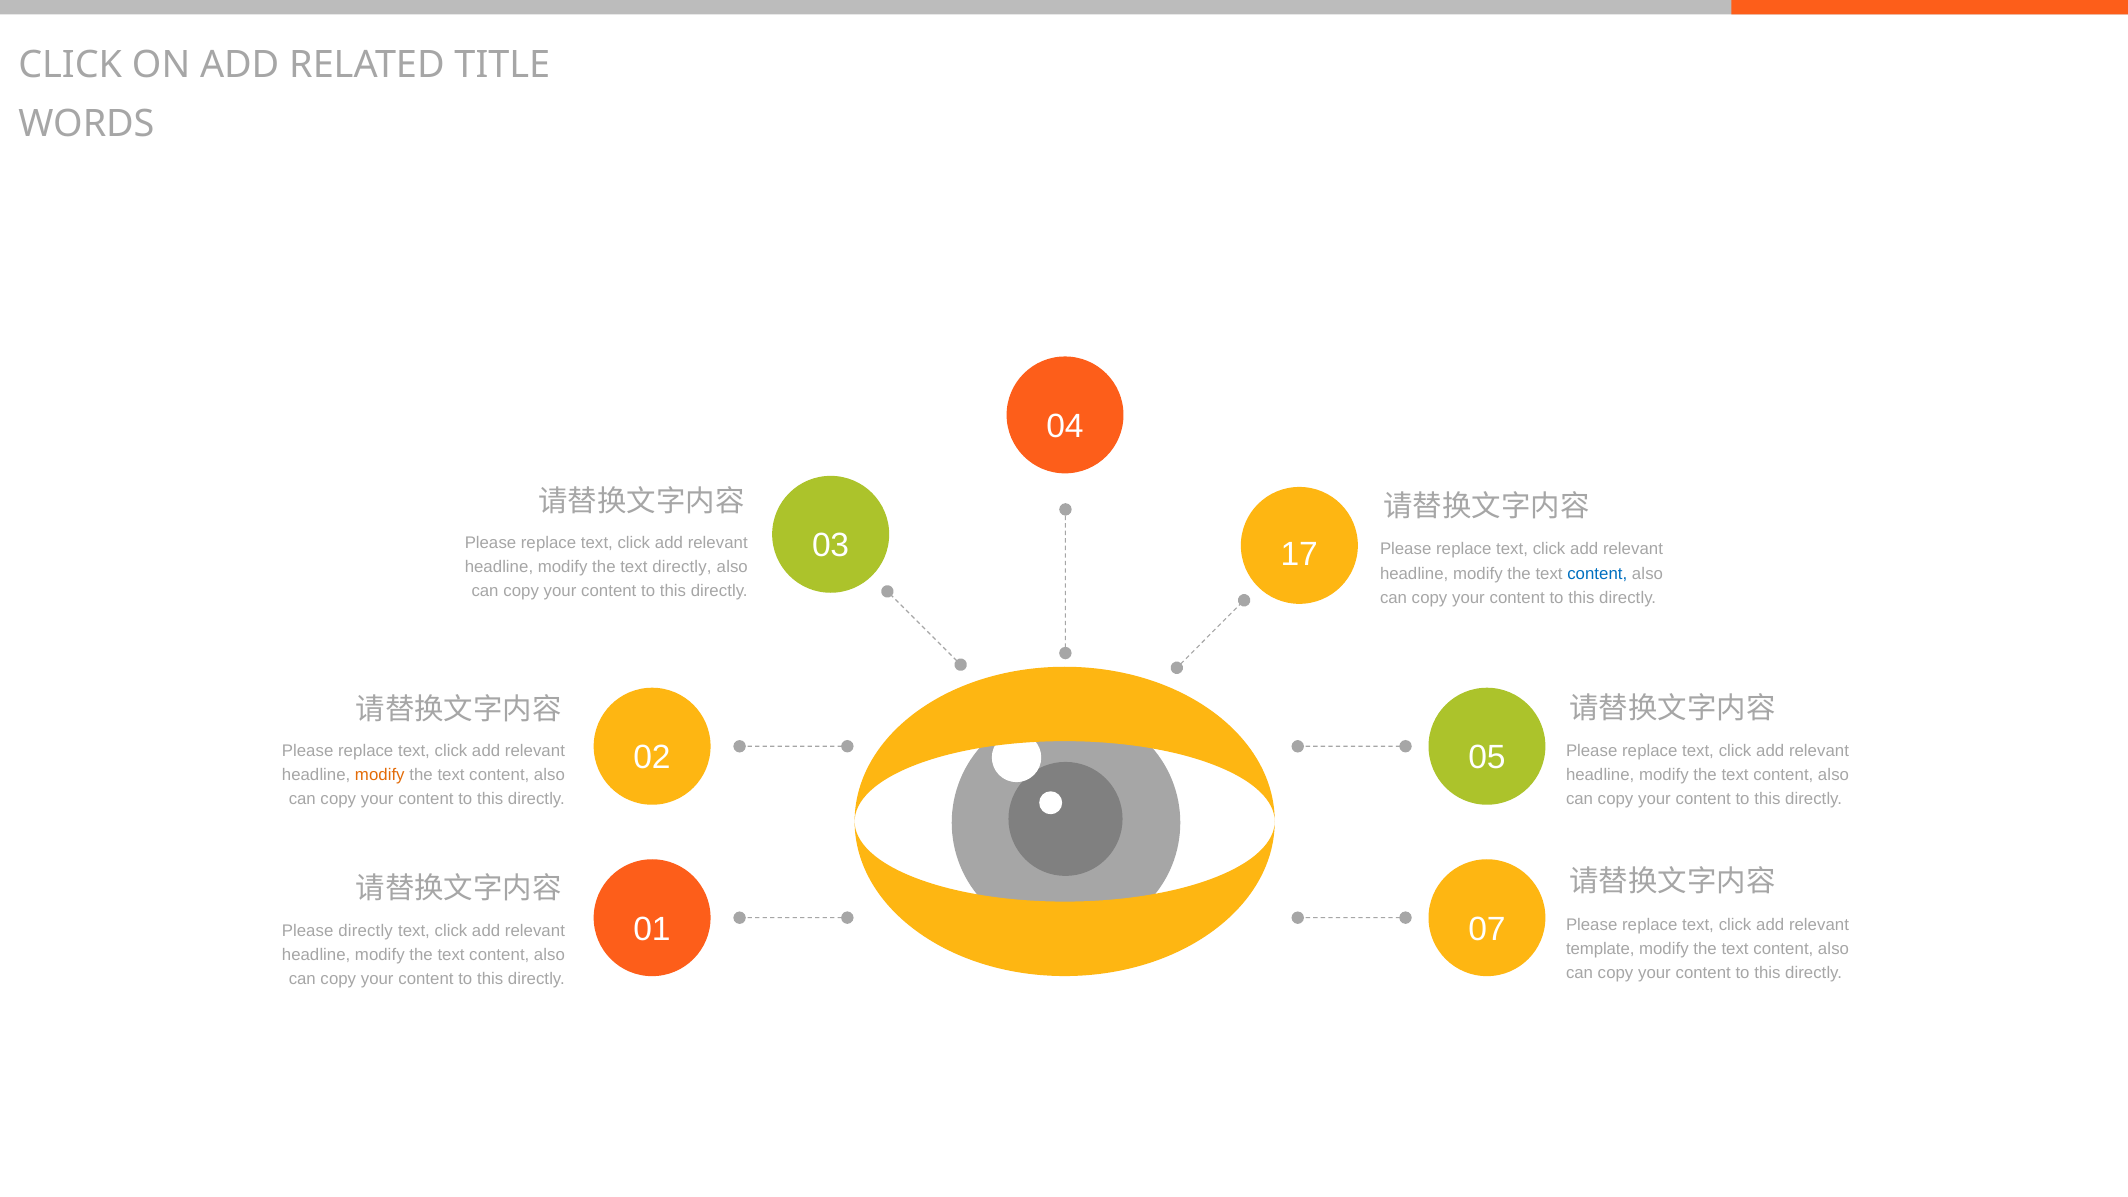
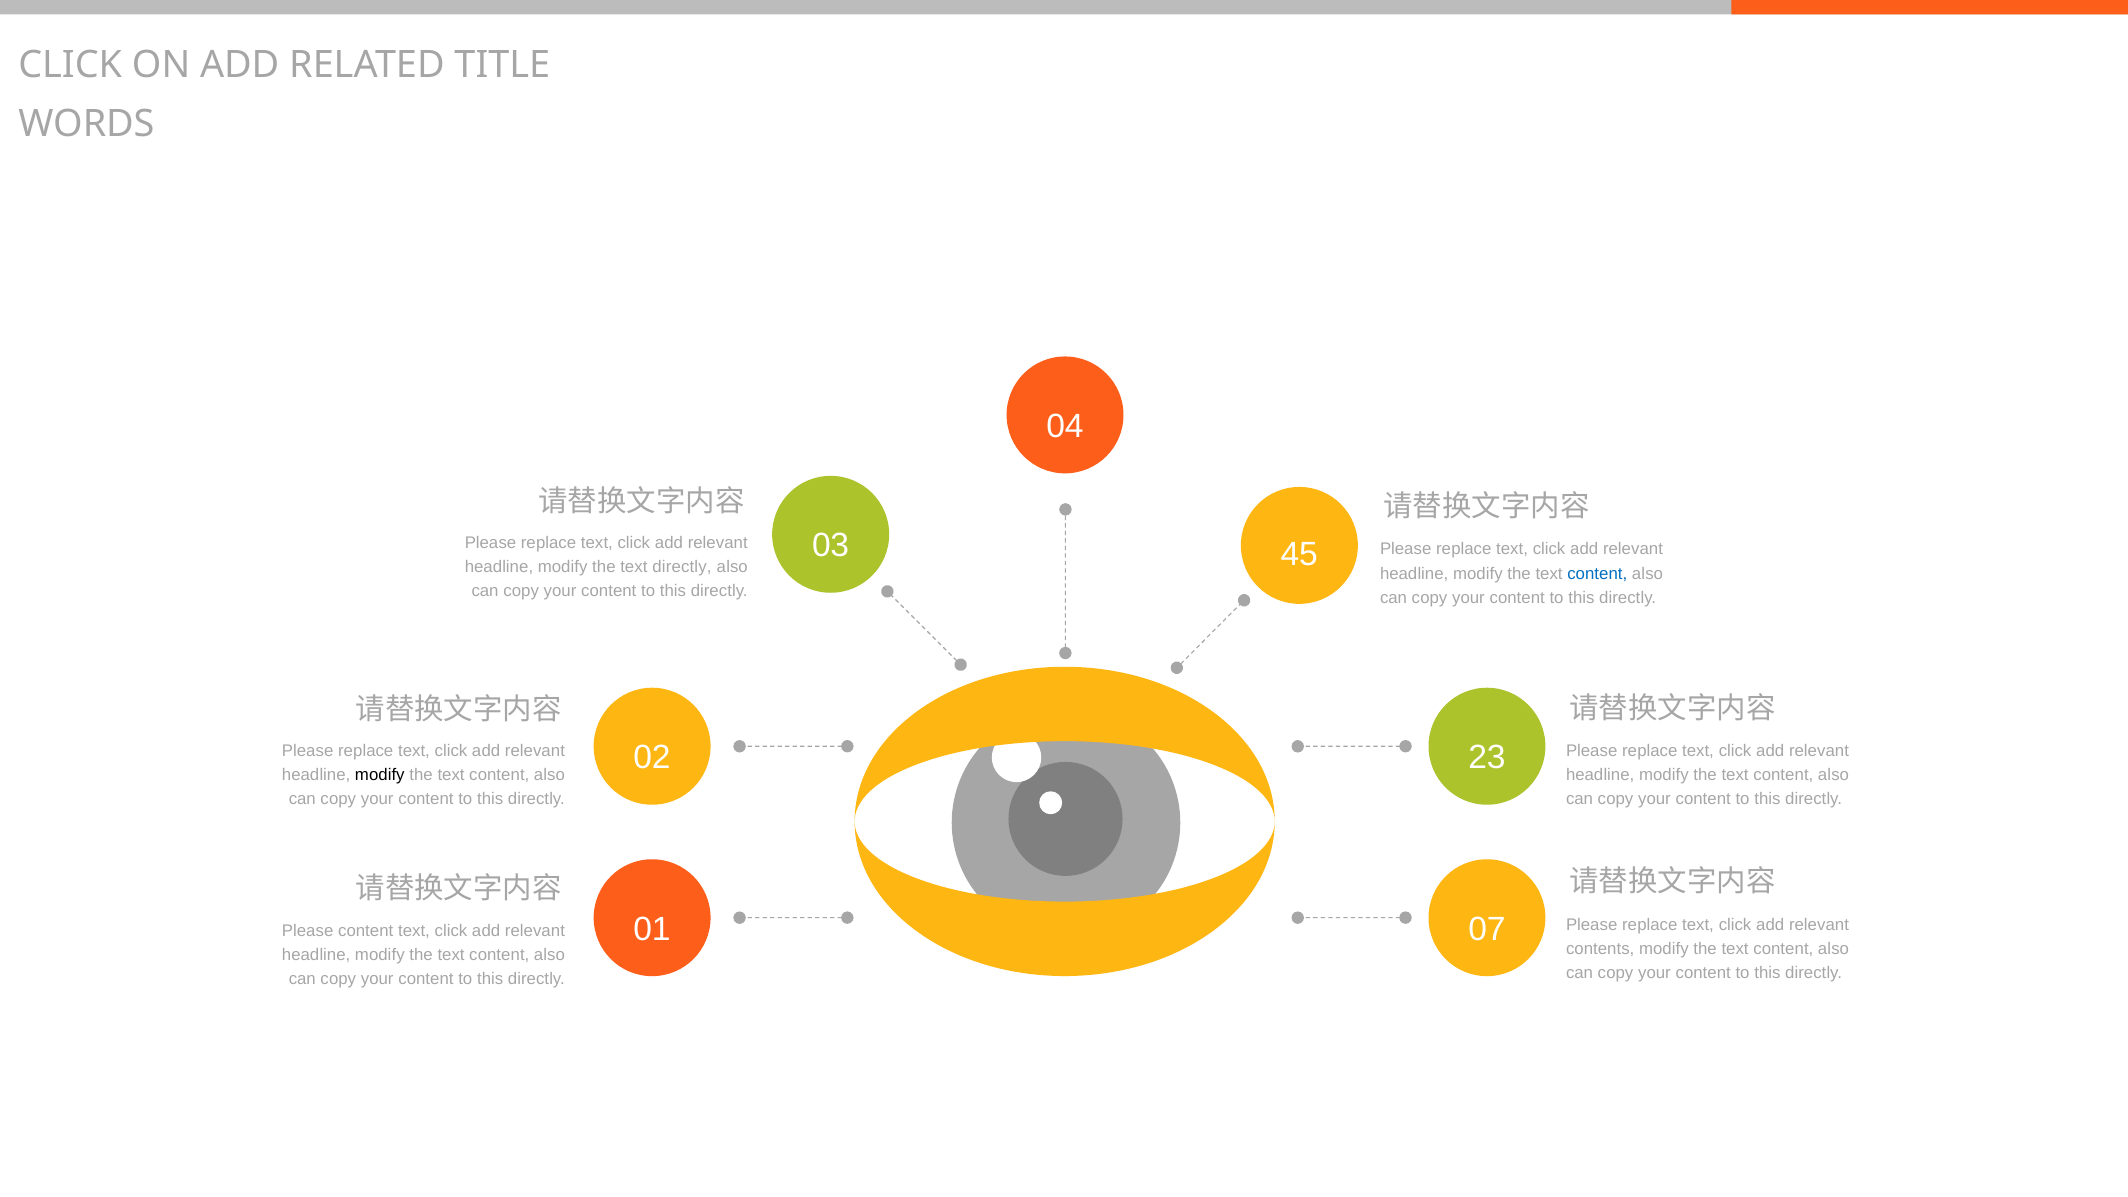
17: 17 -> 45
05: 05 -> 23
modify at (380, 775) colour: orange -> black
Please directly: directly -> content
template: template -> contents
